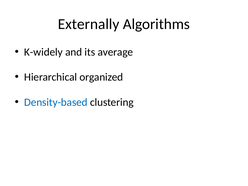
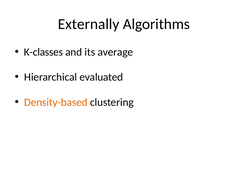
K-widely: K-widely -> K-classes
organized: organized -> evaluated
Density-based colour: blue -> orange
